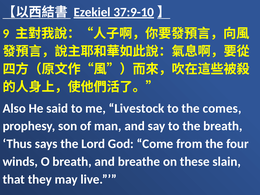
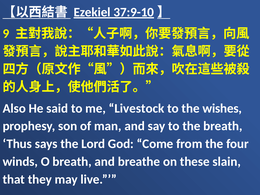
comes: comes -> wishes
